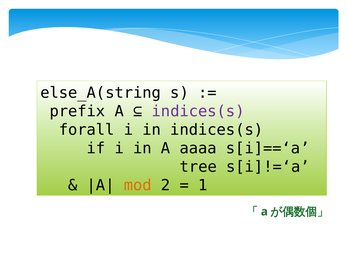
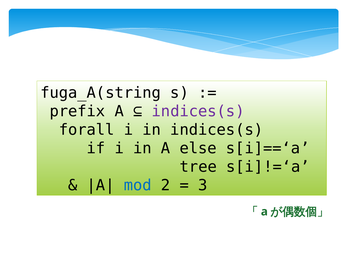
else_A(string: else_A(string -> fuga_A(string
aaaa: aaaa -> else
mod colour: orange -> blue
1: 1 -> 3
